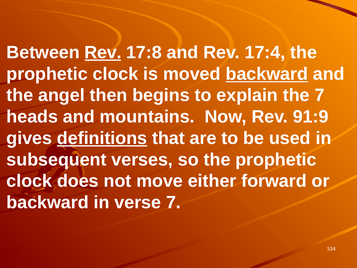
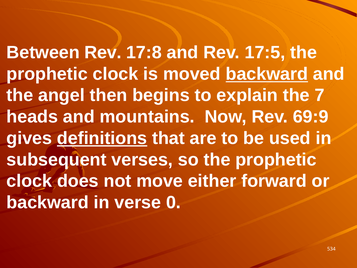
Rev at (103, 52) underline: present -> none
17:4: 17:4 -> 17:5
91:9: 91:9 -> 69:9
verse 7: 7 -> 0
